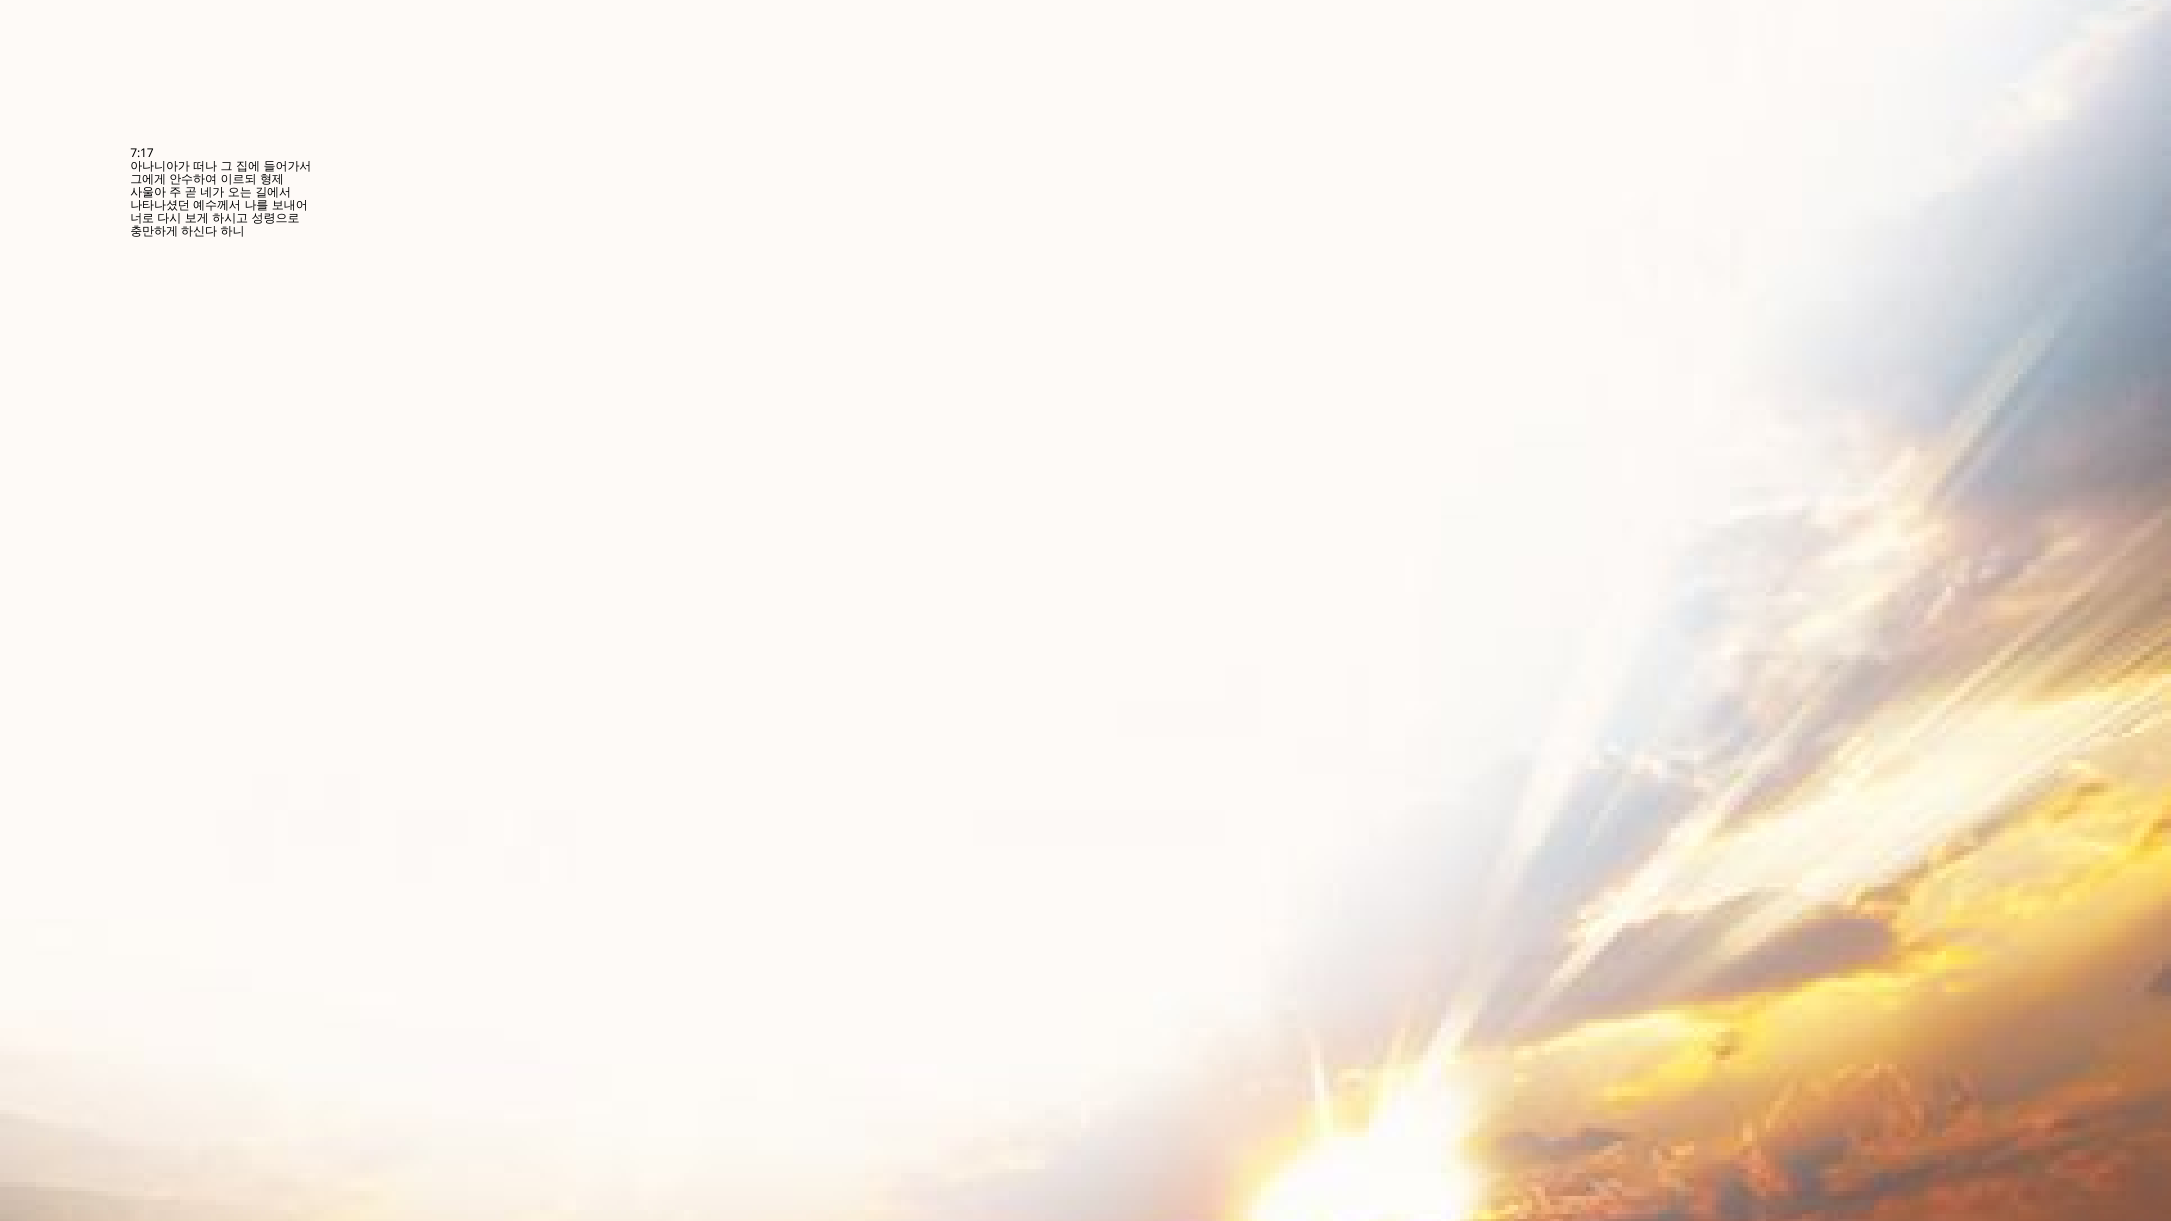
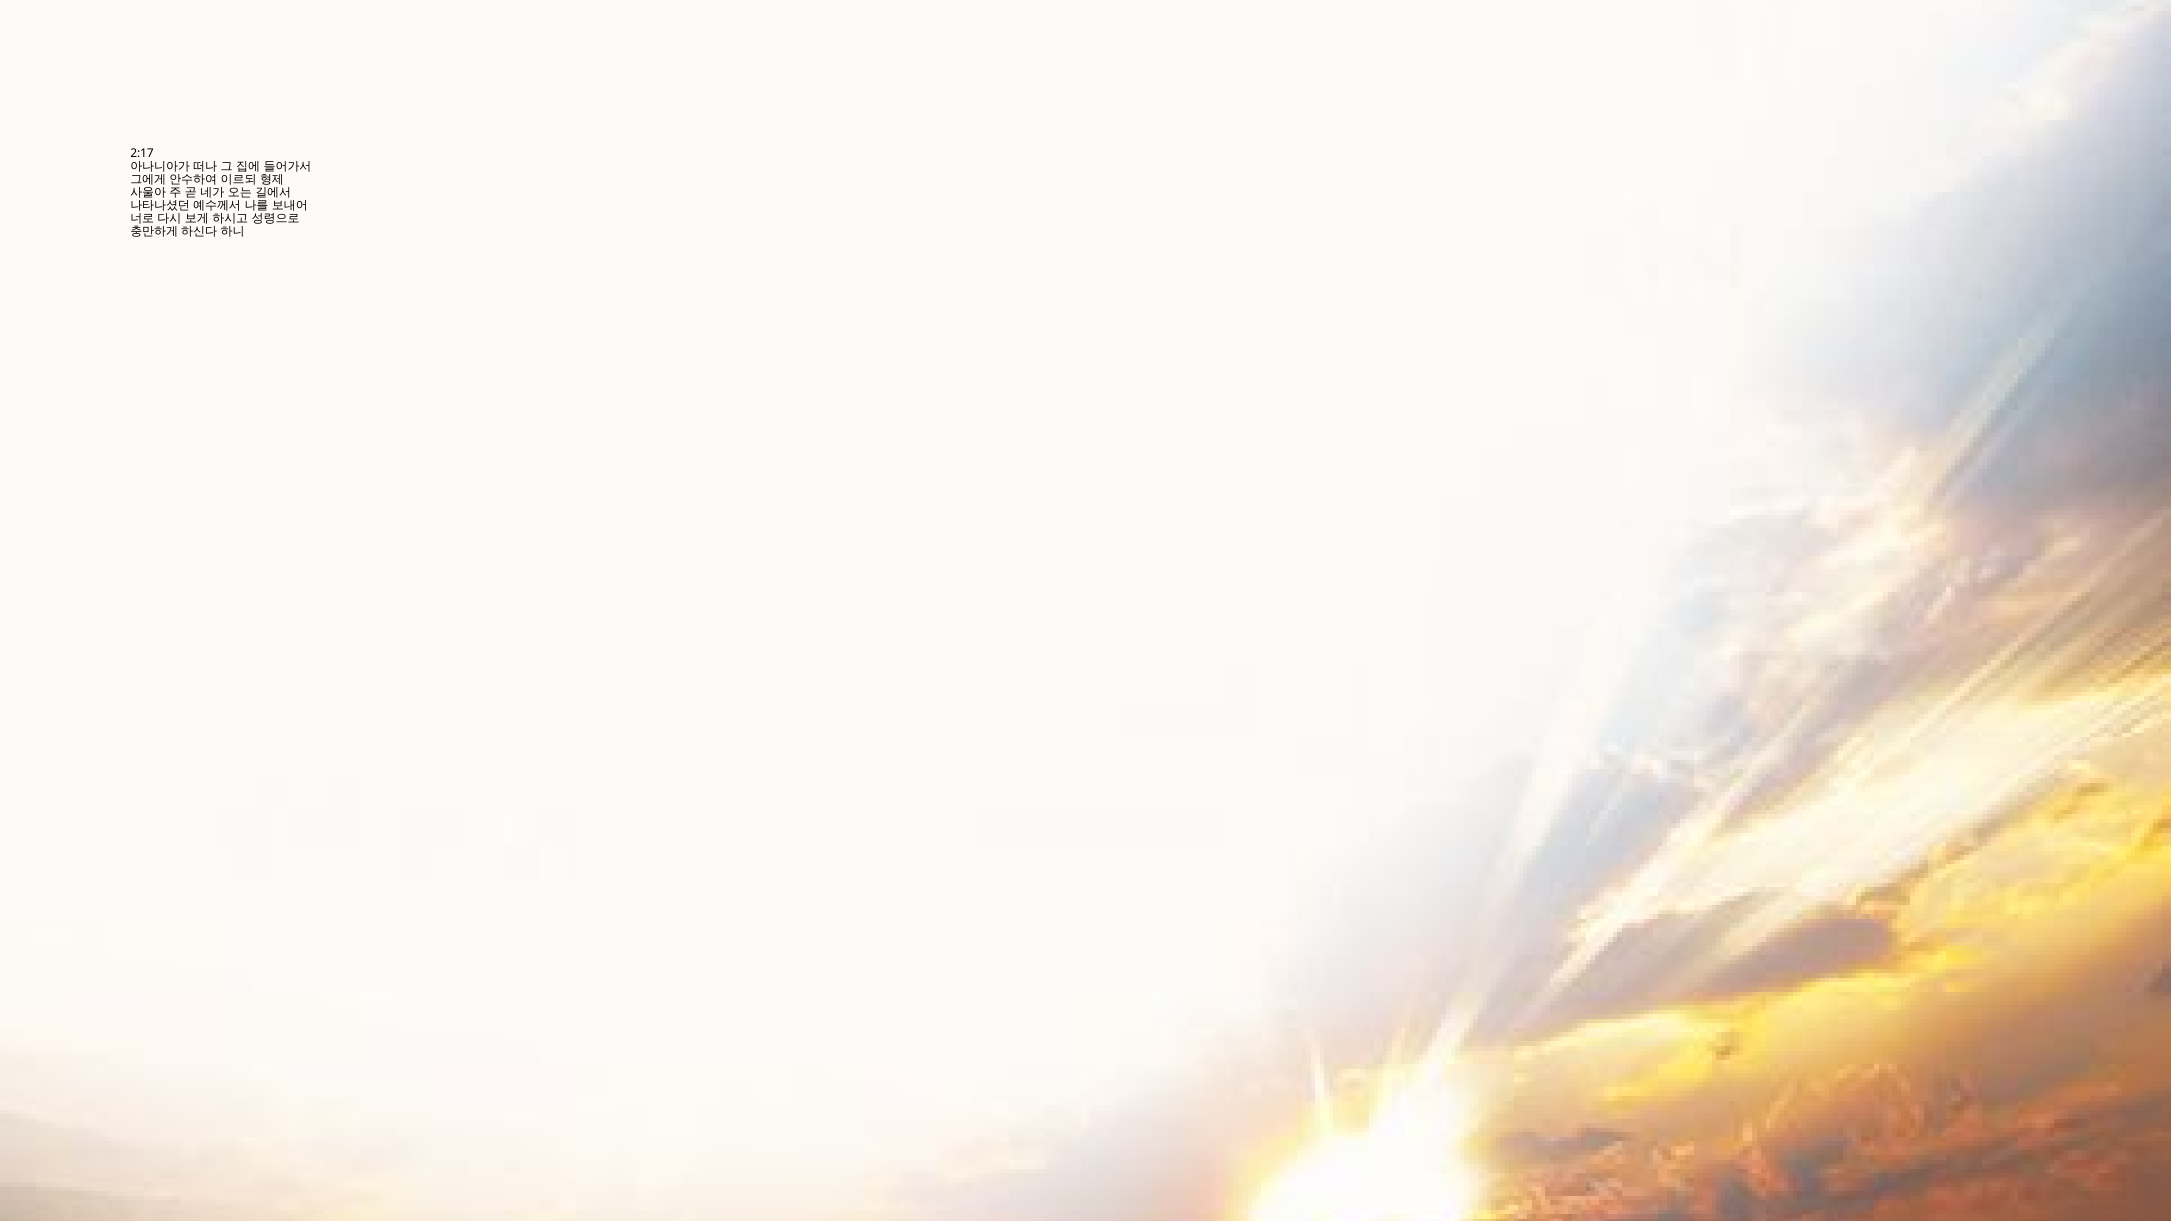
7:17: 7:17 -> 2:17
